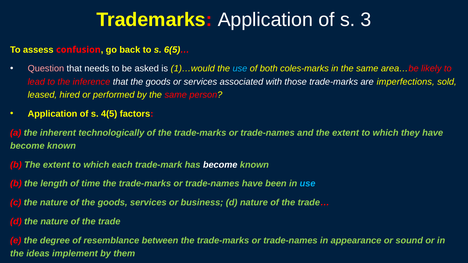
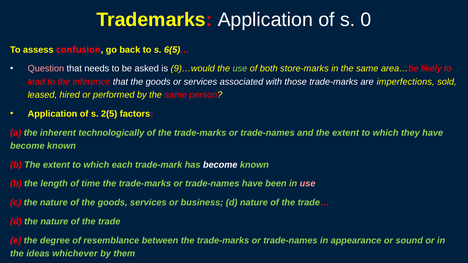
3: 3 -> 0
1)…would: 1)…would -> 9)…would
use at (240, 69) colour: light blue -> light green
coles-marks: coles-marks -> store-marks
4(5: 4(5 -> 2(5
use at (308, 184) colour: light blue -> pink
implement: implement -> whichever
